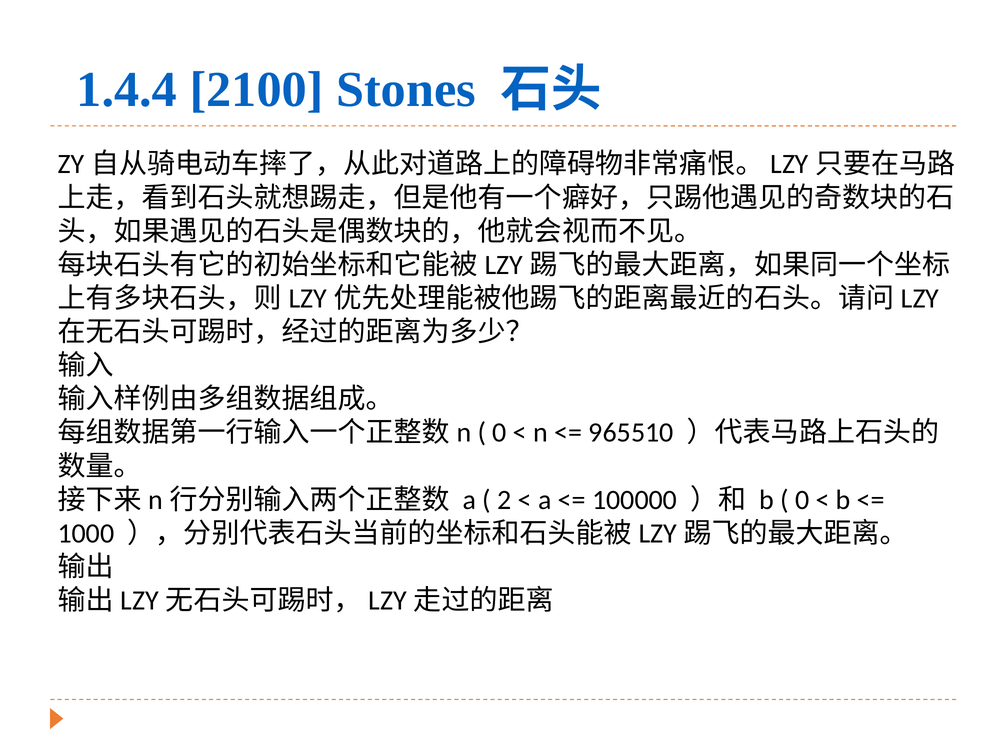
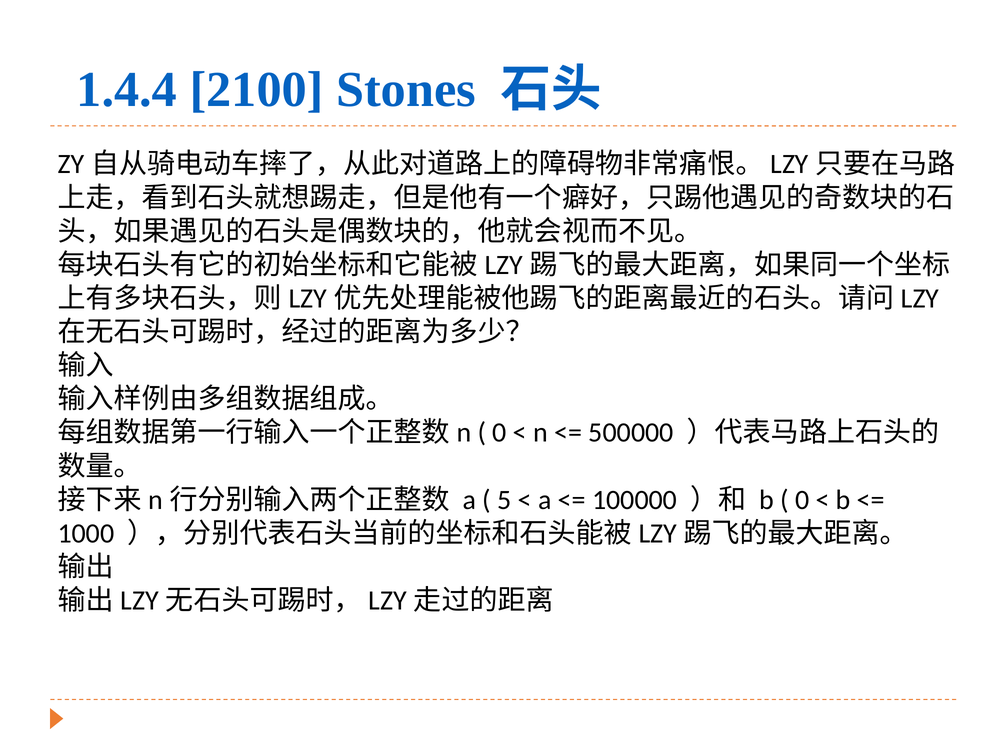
965510: 965510 -> 500000
2: 2 -> 5
